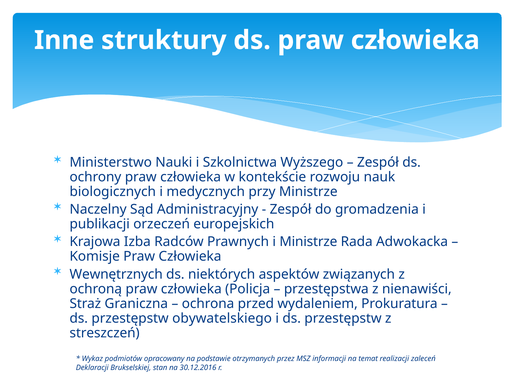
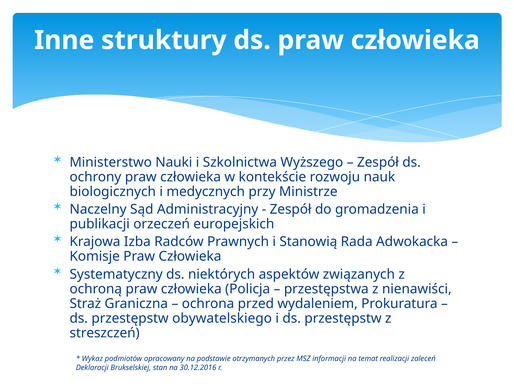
i Ministrze: Ministrze -> Stanowią
Wewnętrznych: Wewnętrznych -> Systematyczny
